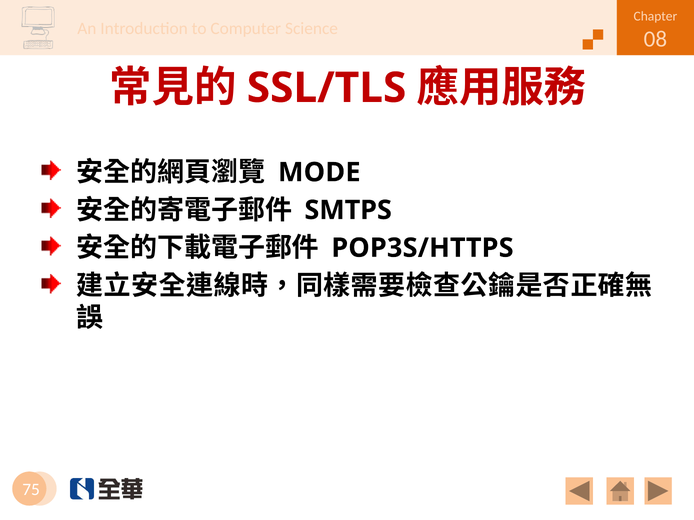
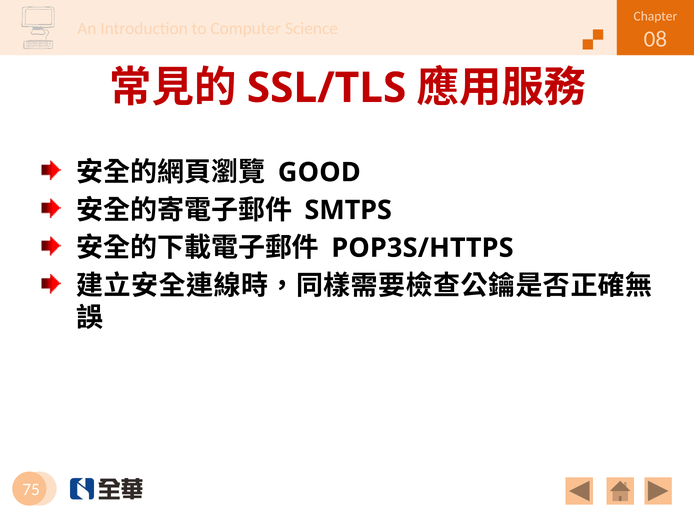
MODE: MODE -> GOOD
